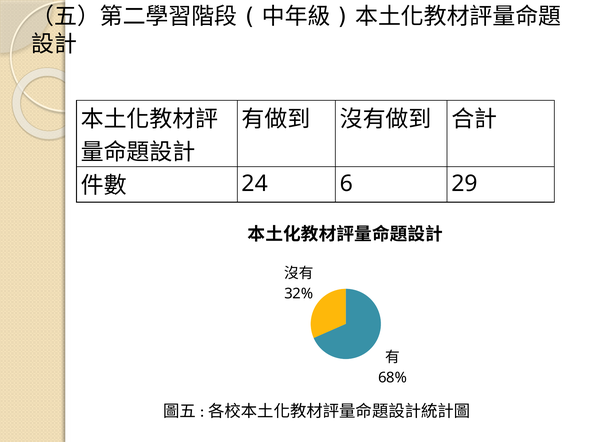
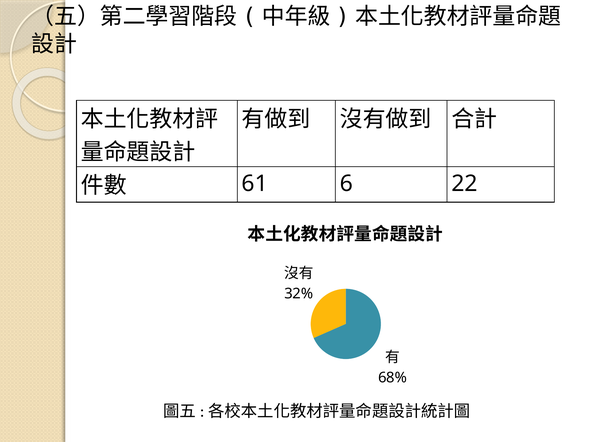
24: 24 -> 61
29: 29 -> 22
